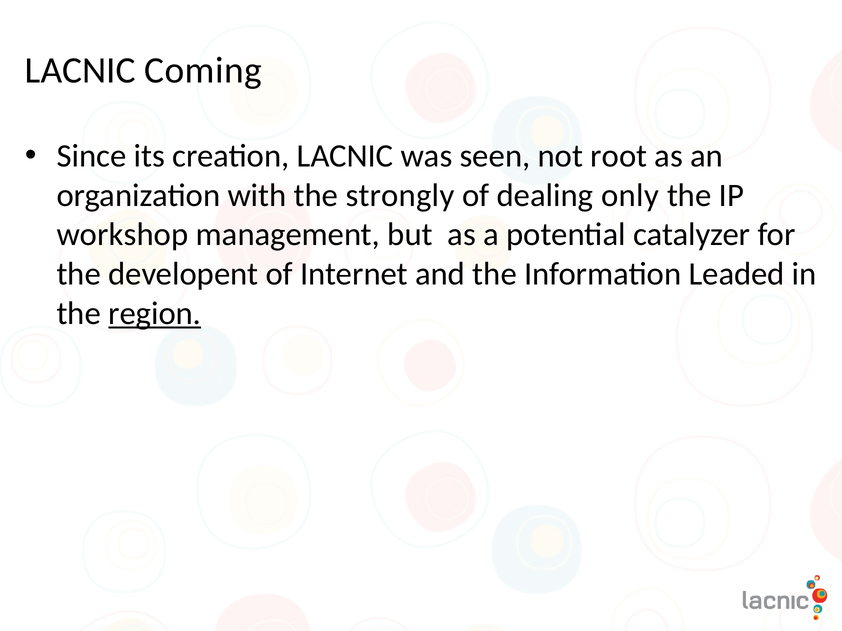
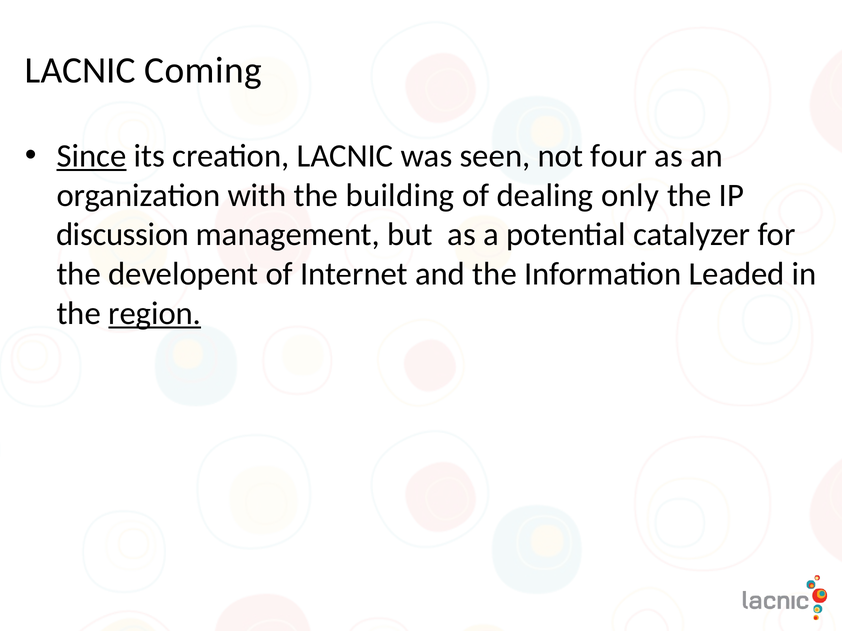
Since underline: none -> present
root: root -> four
strongly: strongly -> building
workshop: workshop -> discussion
